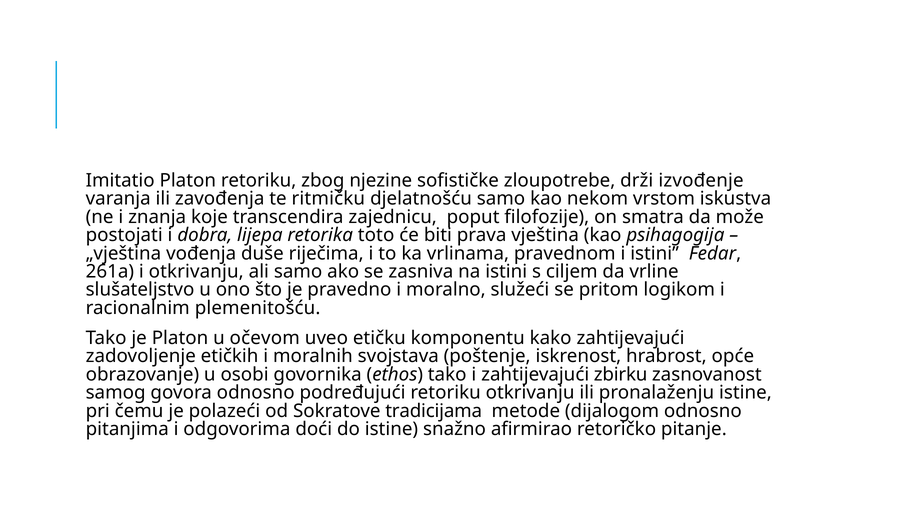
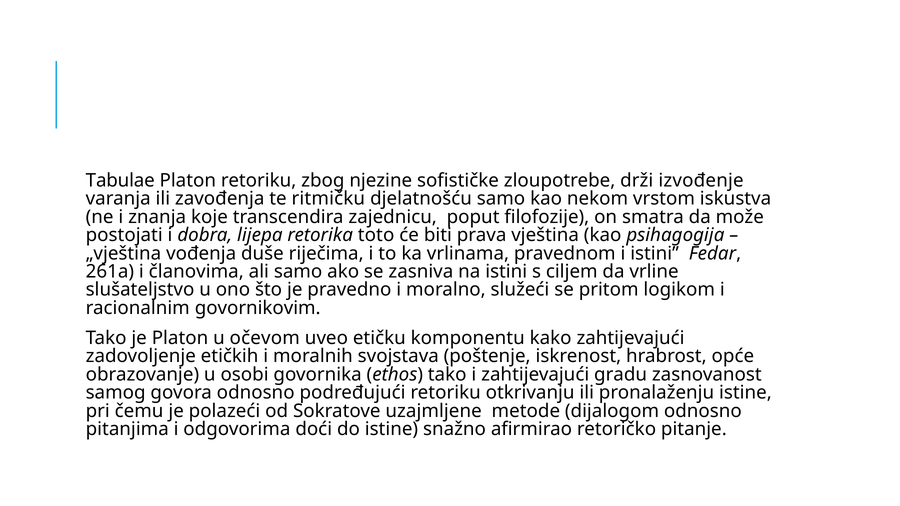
Imitatio: Imitatio -> Tabulae
i otkrivanju: otkrivanju -> članovima
plemenitošću: plemenitošću -> govornikovim
zbirku: zbirku -> gradu
tradicijama: tradicijama -> uzajmljene
